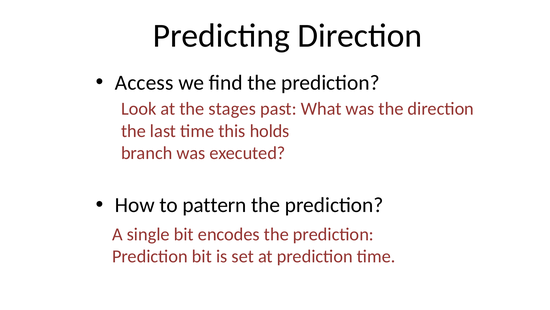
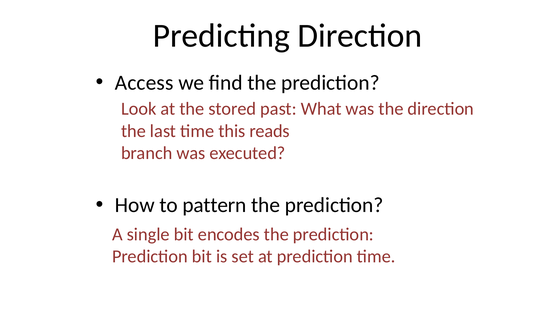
stages: stages -> stored
holds: holds -> reads
